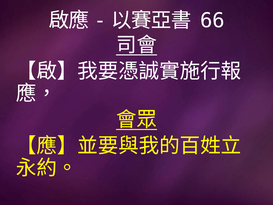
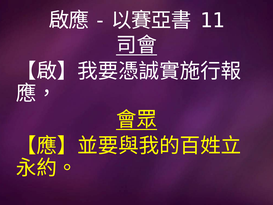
66: 66 -> 11
